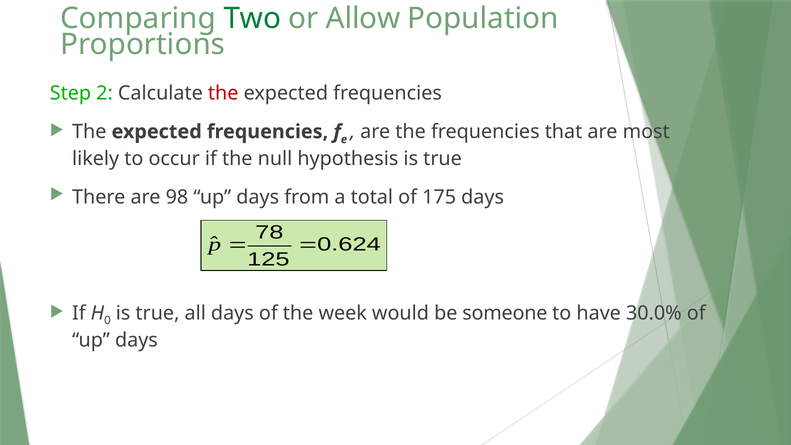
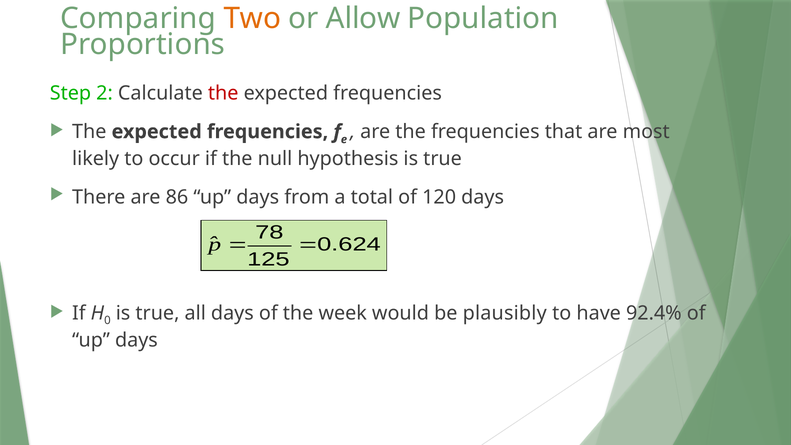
Two colour: green -> orange
98: 98 -> 86
175: 175 -> 120
someone: someone -> plausibly
30.0%: 30.0% -> 92.4%
